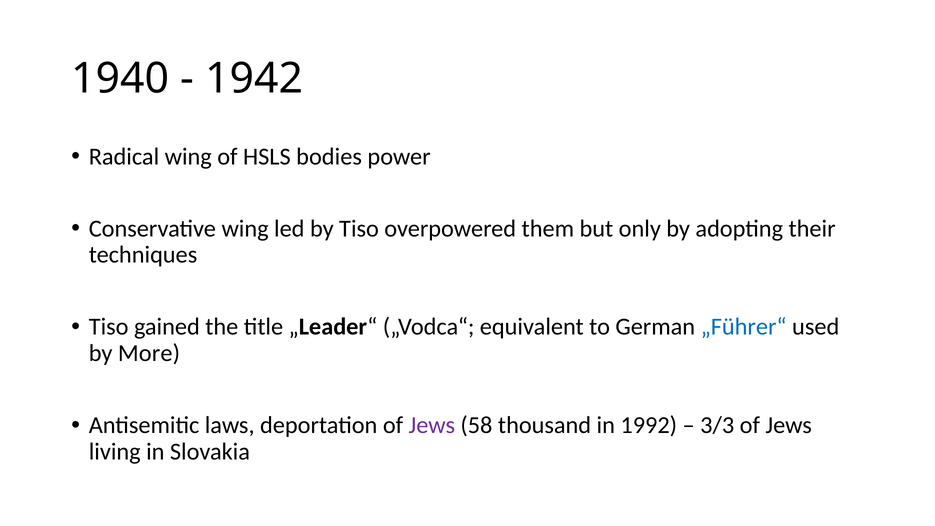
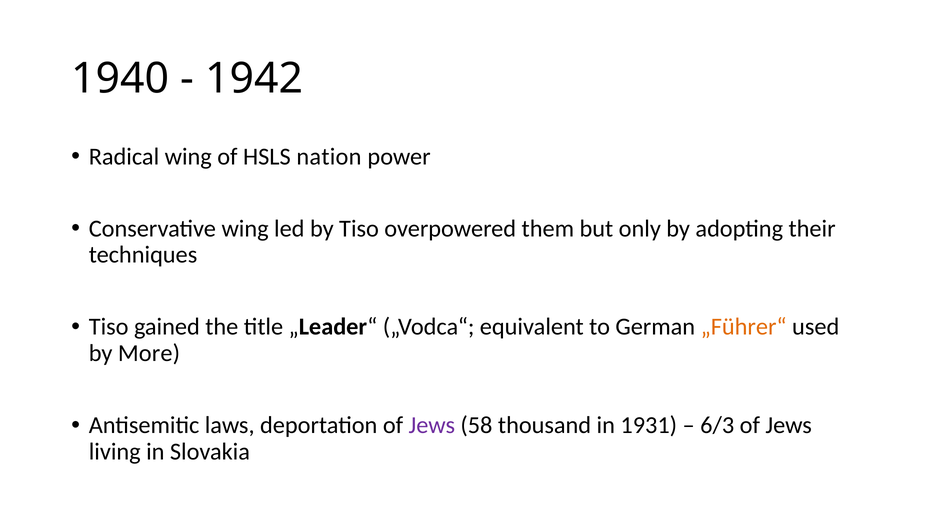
bodies: bodies -> nation
„Führer“ colour: blue -> orange
1992: 1992 -> 1931
3/3: 3/3 -> 6/3
